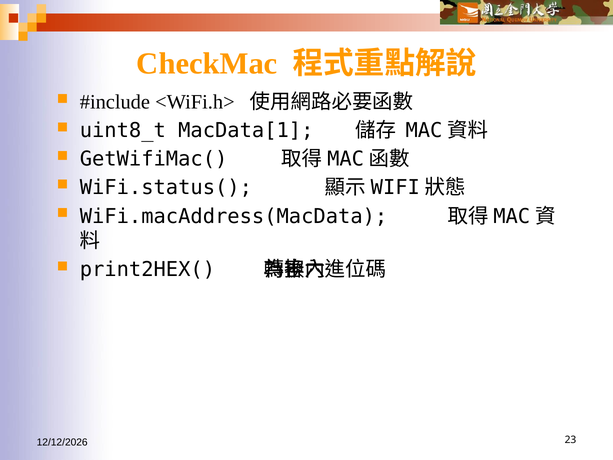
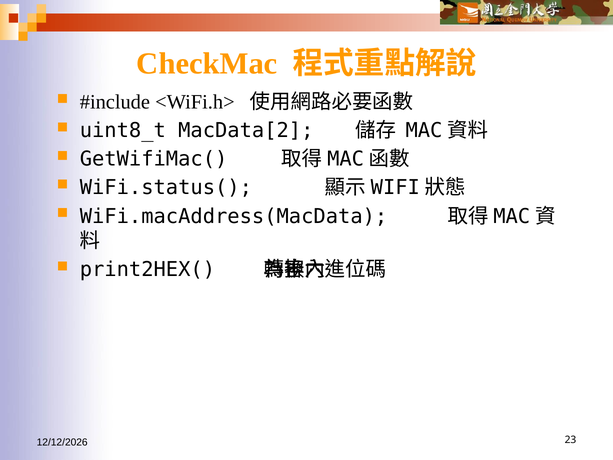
MacData[1: MacData[1 -> MacData[2
